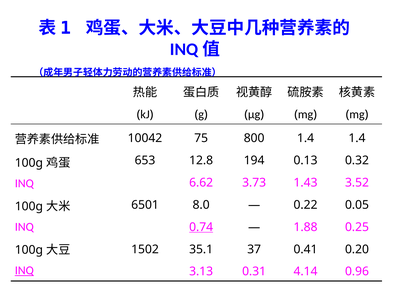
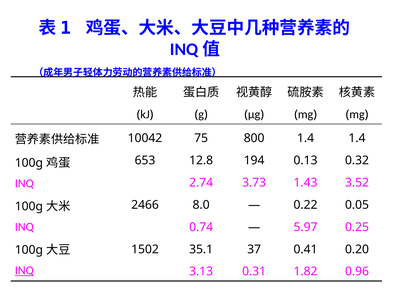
6.62: 6.62 -> 2.74
6501: 6501 -> 2466
0.74 underline: present -> none
1.88: 1.88 -> 5.97
4.14: 4.14 -> 1.82
